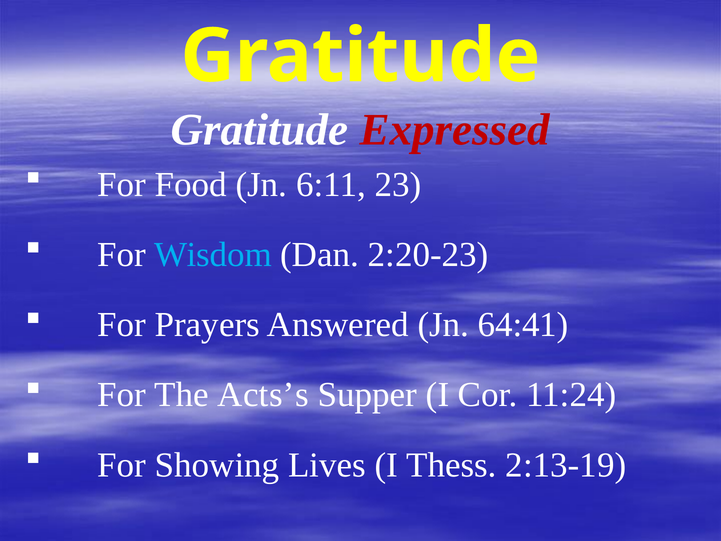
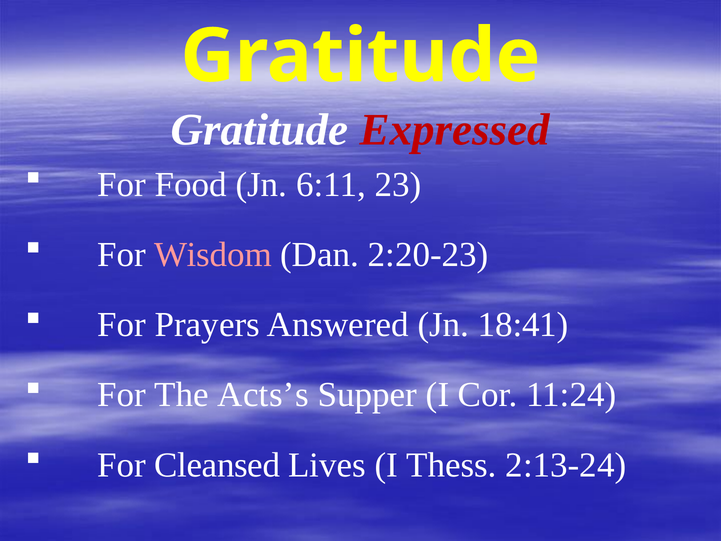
Wisdom colour: light blue -> pink
64:41: 64:41 -> 18:41
Showing: Showing -> Cleansed
2:13-19: 2:13-19 -> 2:13-24
